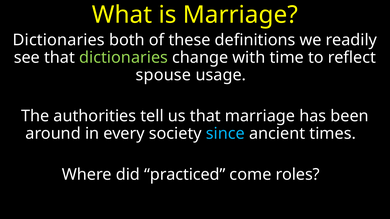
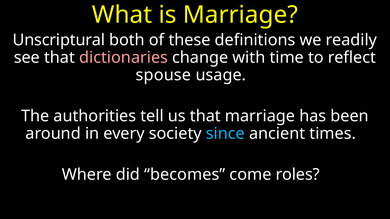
Dictionaries at (59, 40): Dictionaries -> Unscriptural
dictionaries at (124, 58) colour: light green -> pink
practiced: practiced -> becomes
